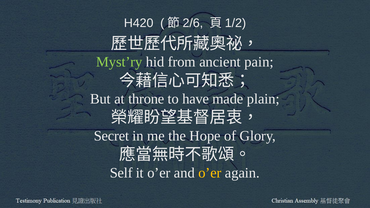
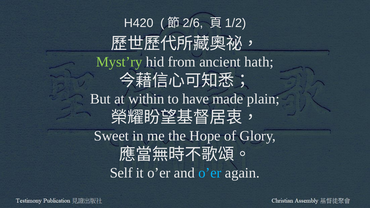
pain: pain -> hath
throne: throne -> within
Secret: Secret -> Sweet
o’er at (210, 173) colour: yellow -> light blue
